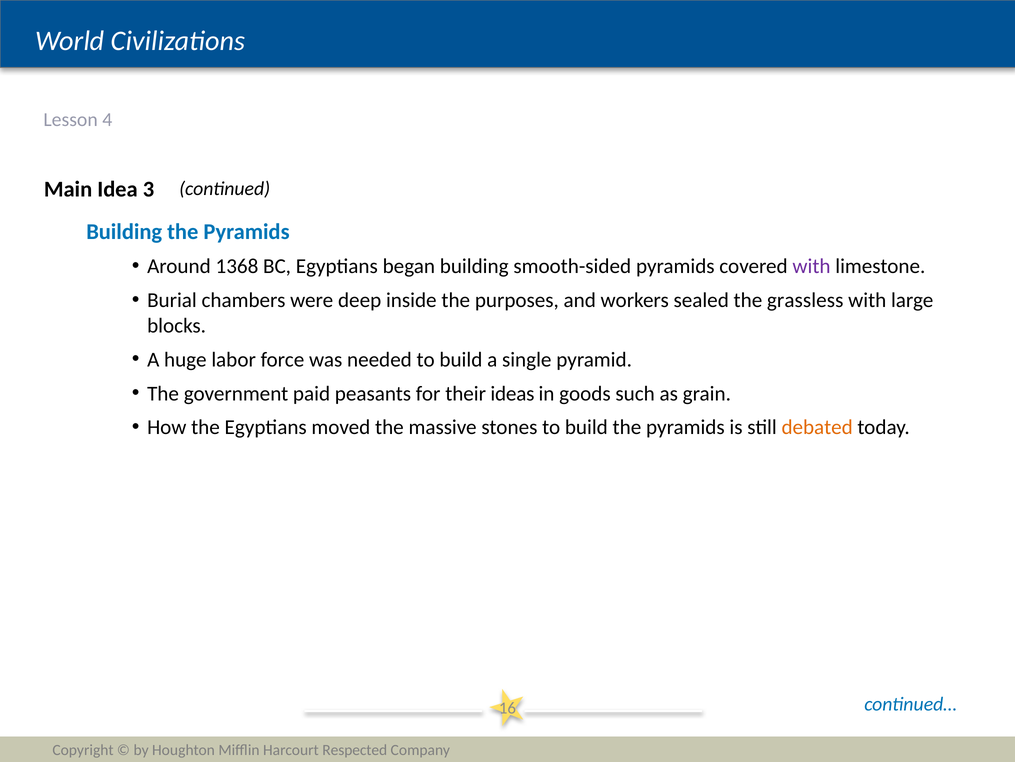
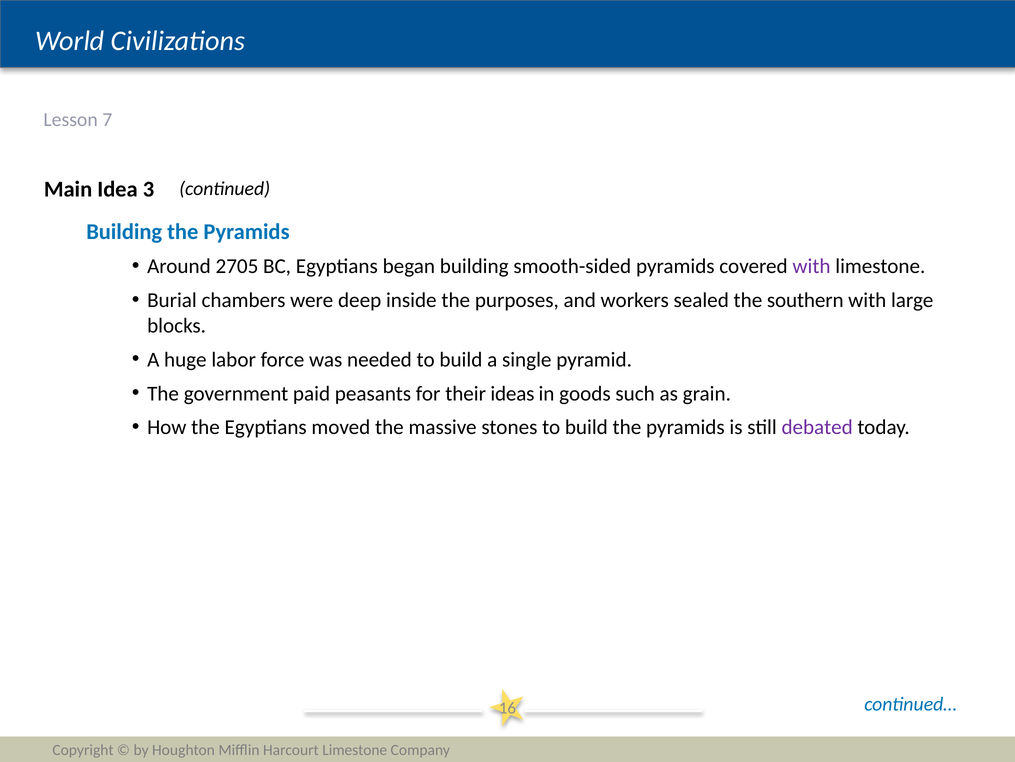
4: 4 -> 7
1368: 1368 -> 2705
grassless: grassless -> southern
debated colour: orange -> purple
Harcourt Respected: Respected -> Limestone
